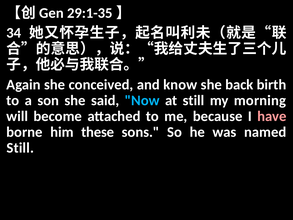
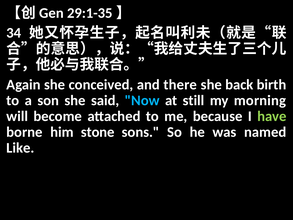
know: know -> there
have colour: pink -> light green
these: these -> stone
Still at (20, 148): Still -> Like
